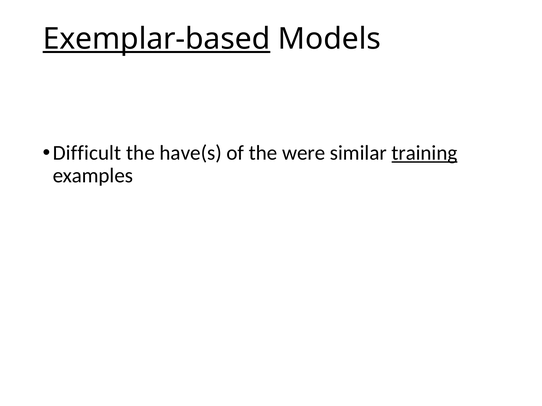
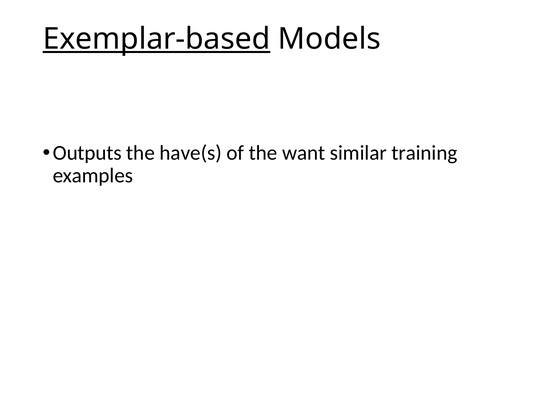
Difficult: Difficult -> Outputs
were: were -> want
training underline: present -> none
